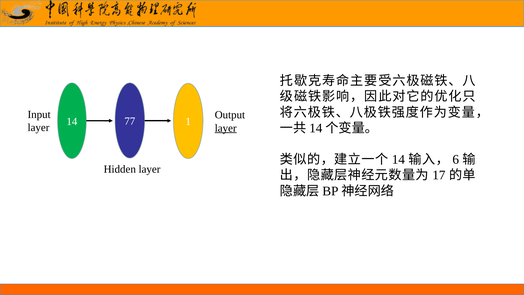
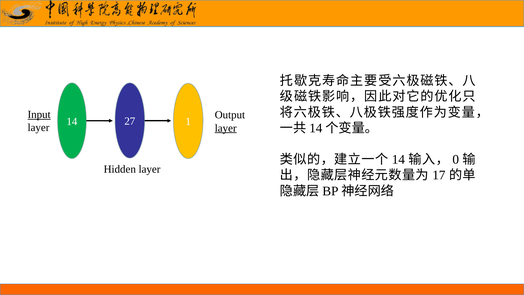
Input underline: none -> present
77: 77 -> 27
6: 6 -> 0
